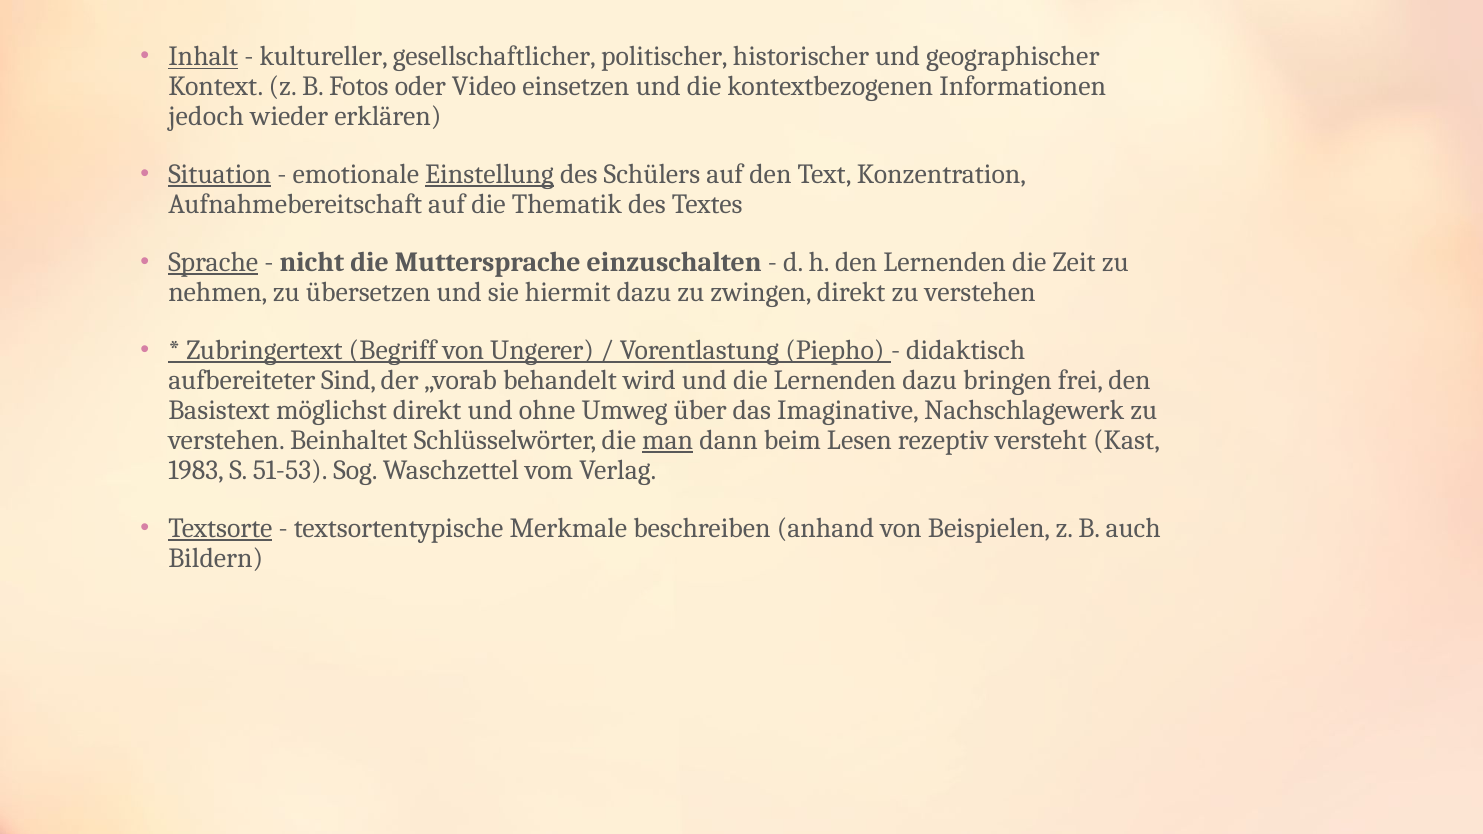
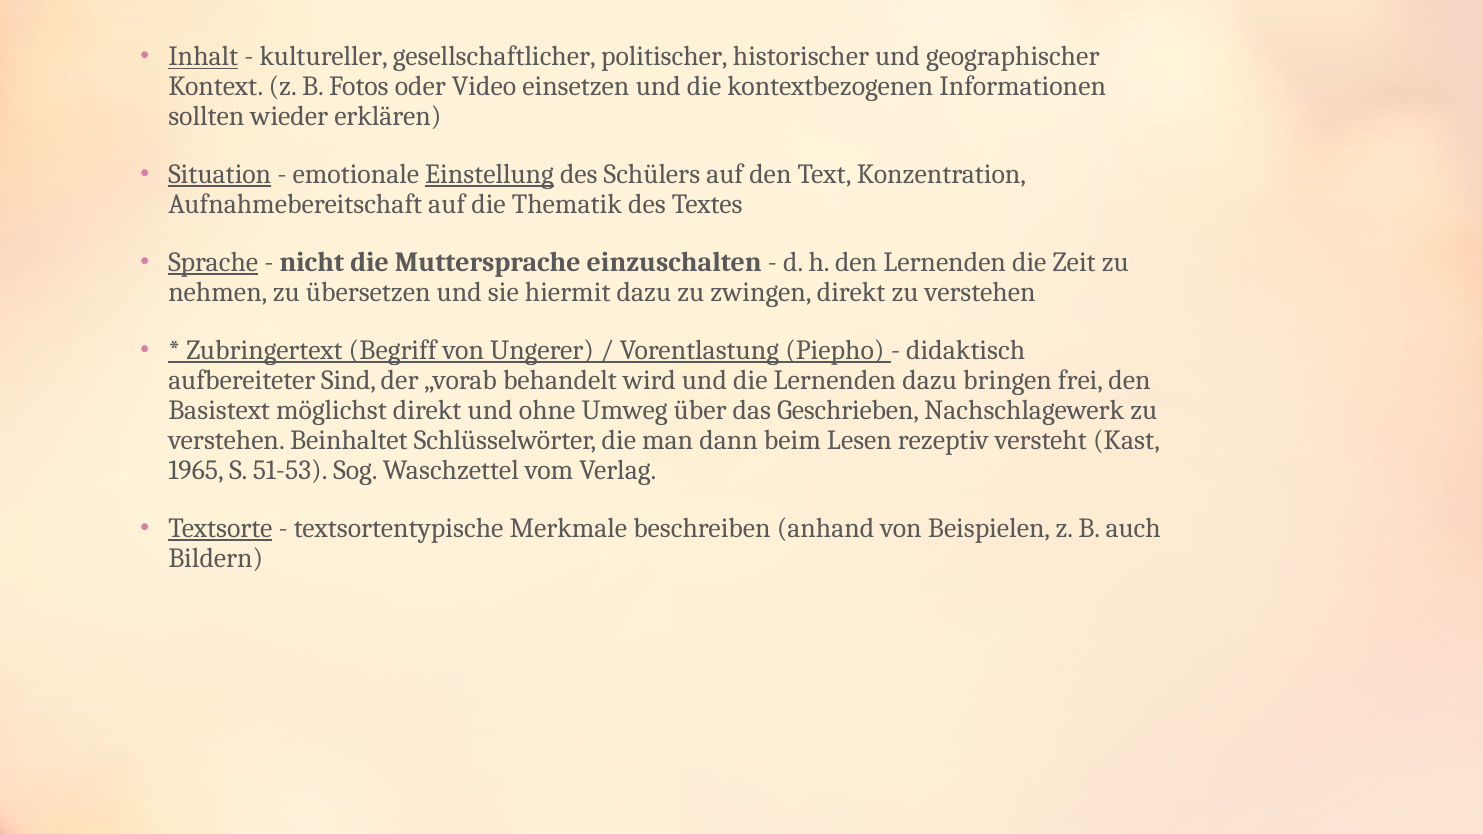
jedoch: jedoch -> sollten
Imaginative: Imaginative -> Geschrieben
man underline: present -> none
1983: 1983 -> 1965
